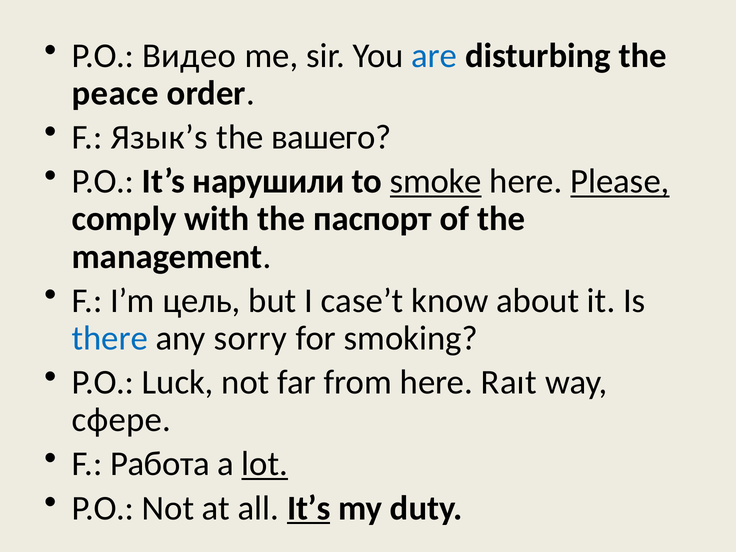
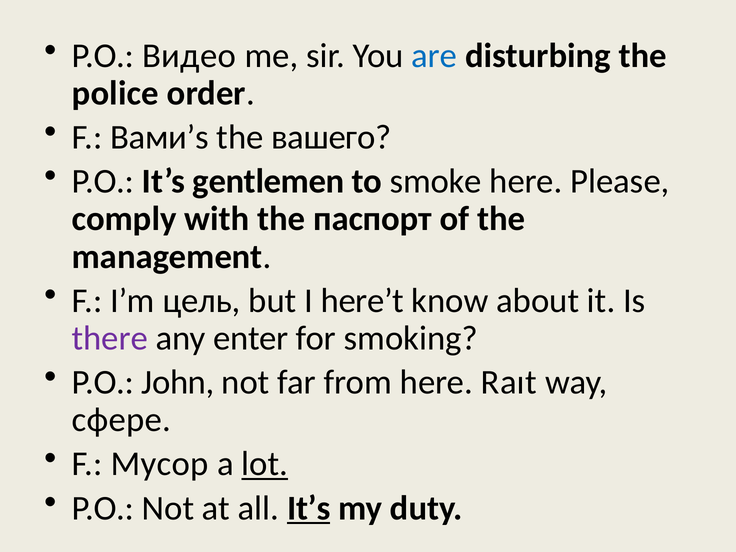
peace: peace -> police
Язык’s: Язык’s -> Вами’s
нарушили: нарушили -> gentlemen
smoke underline: present -> none
Please underline: present -> none
case’t: case’t -> here’t
there colour: blue -> purple
sorry: sorry -> enter
Luck: Luck -> John
Работа: Работа -> Мусор
